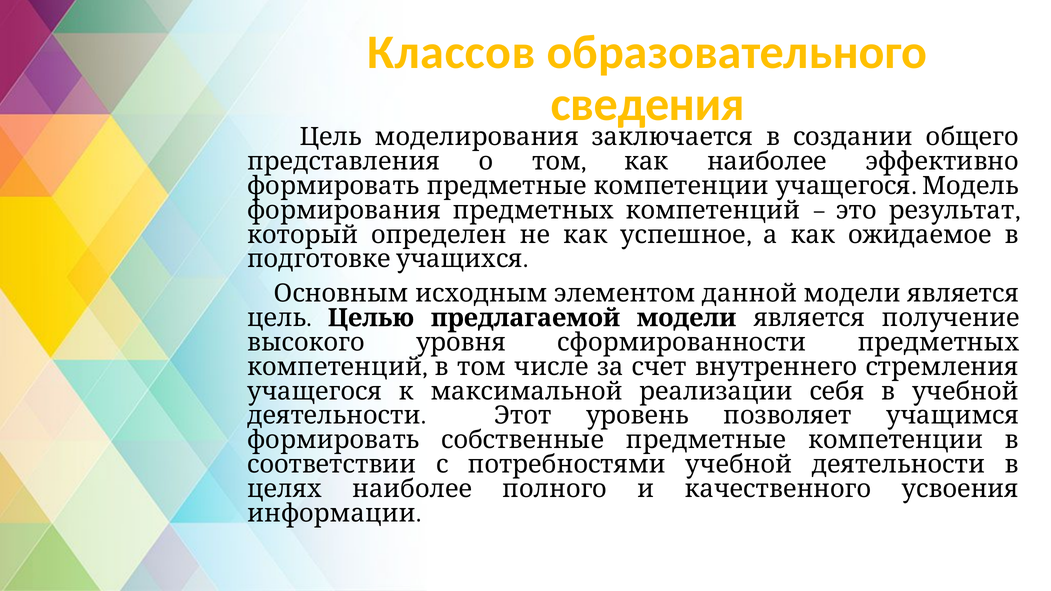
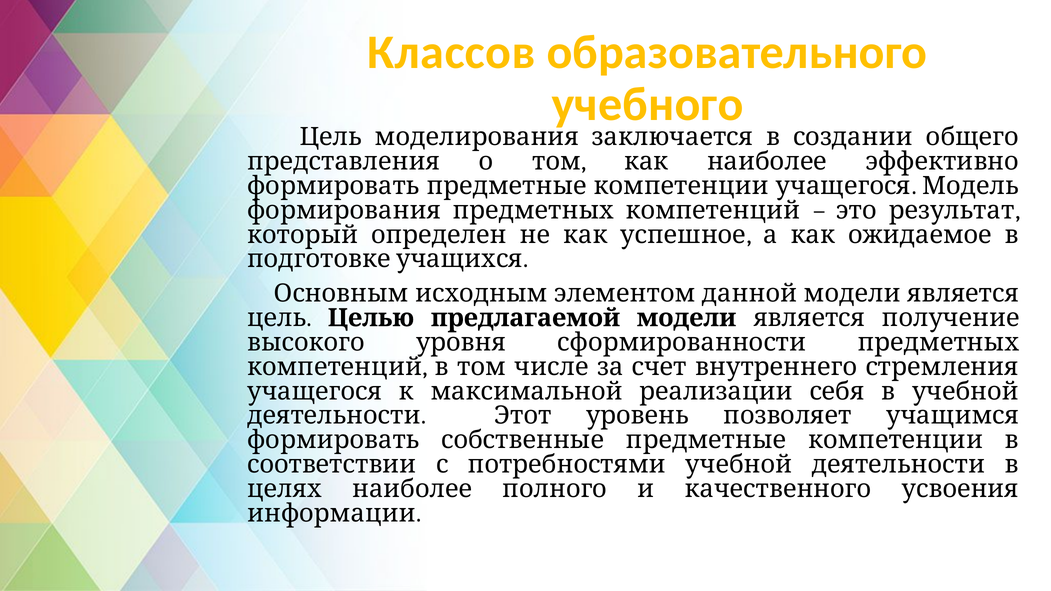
сведения: сведения -> учебного
